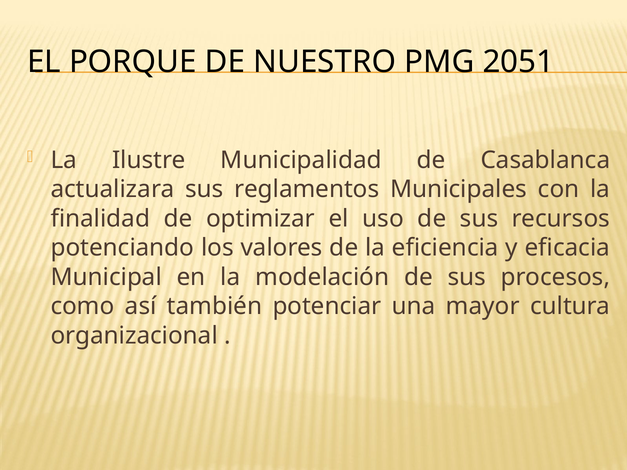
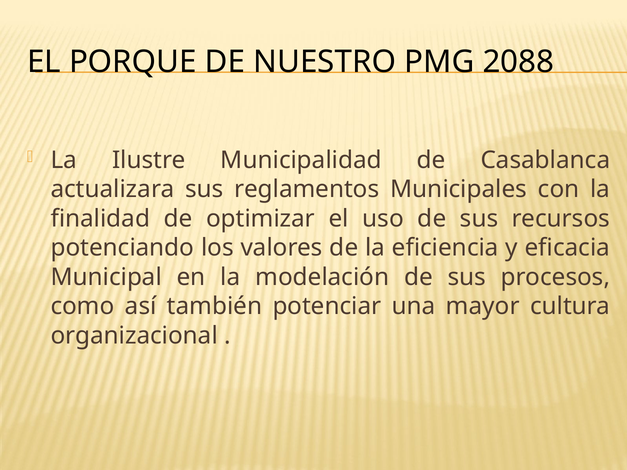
2051: 2051 -> 2088
